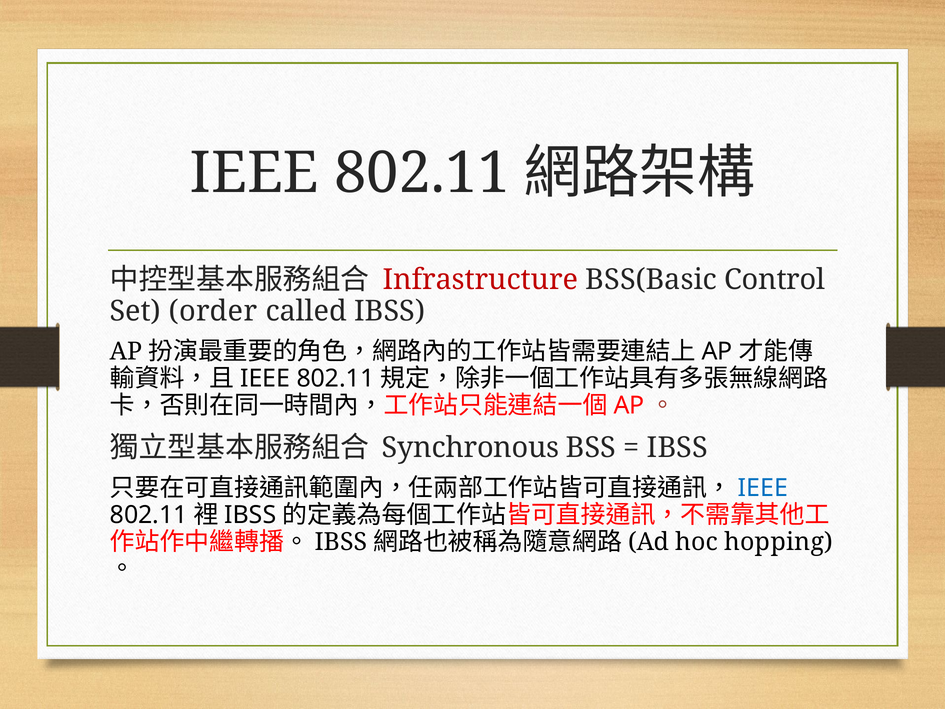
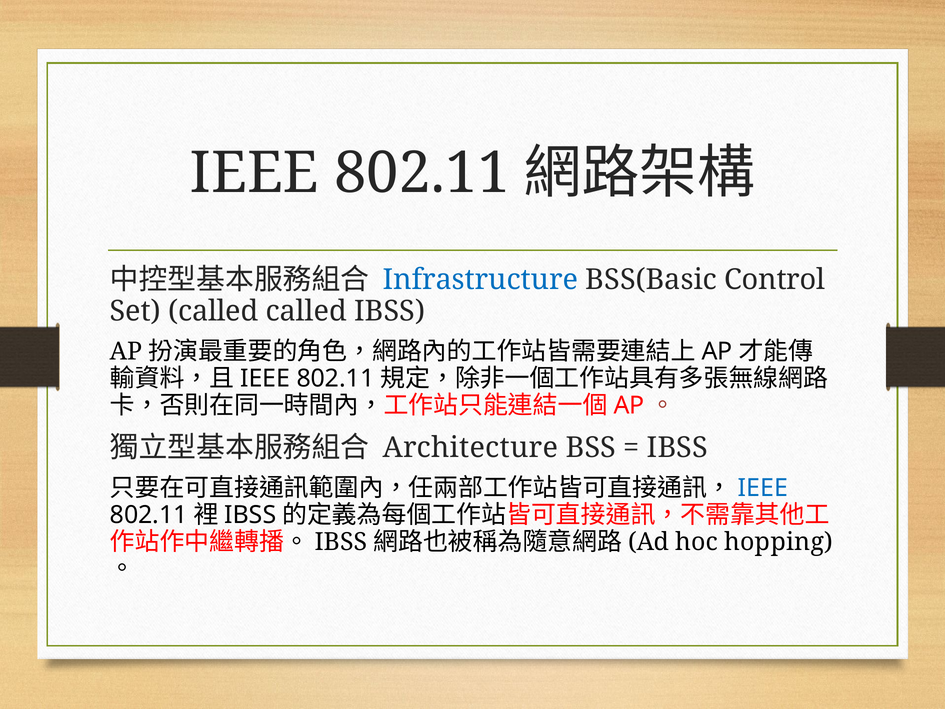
Infrastructure colour: red -> blue
Set order: order -> called
Synchronous: Synchronous -> Architecture
